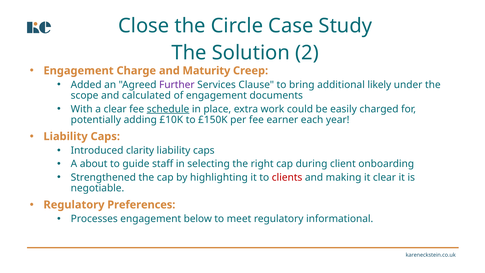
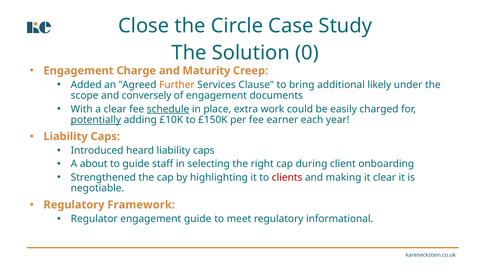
2: 2 -> 0
Further colour: purple -> orange
calculated: calculated -> conversely
potentially underline: none -> present
clarity: clarity -> heard
Preferences: Preferences -> Framework
Processes: Processes -> Regulator
engagement below: below -> guide
